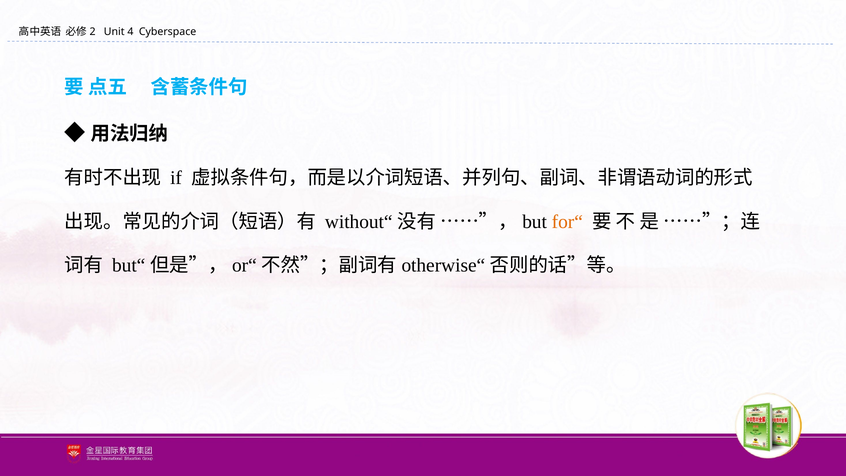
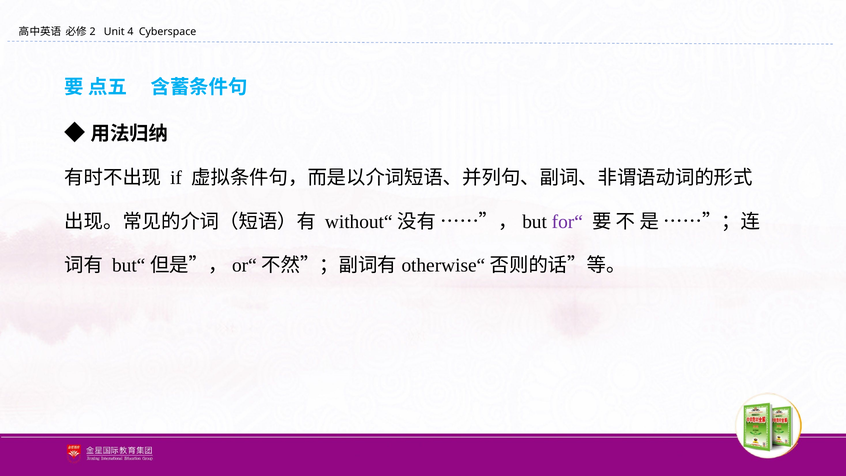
for“ colour: orange -> purple
